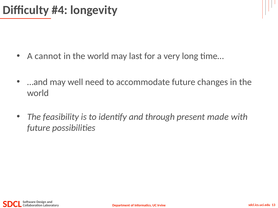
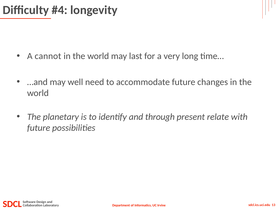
feasibility: feasibility -> planetary
made: made -> relate
